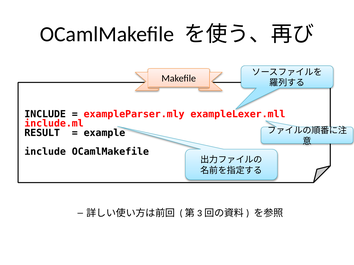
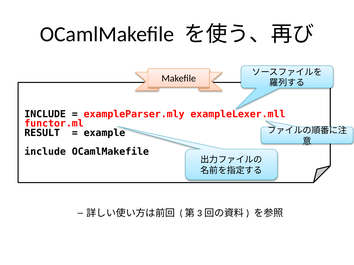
include.ml: include.ml -> functor.ml
